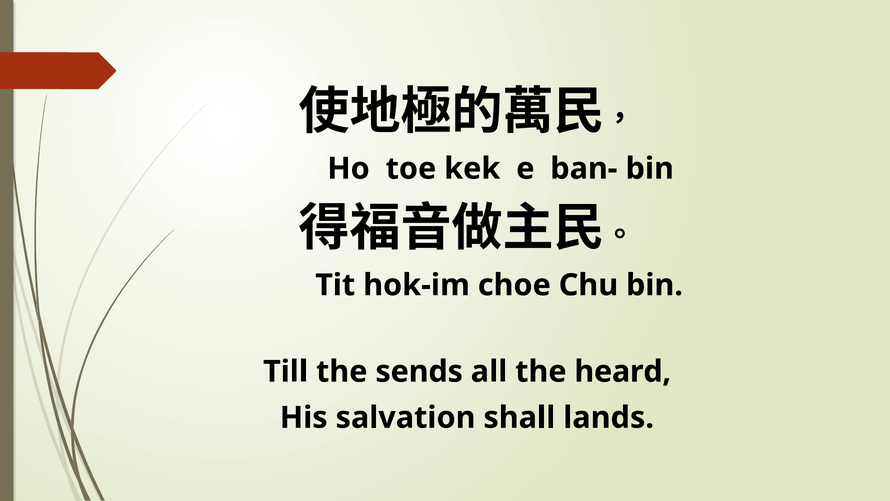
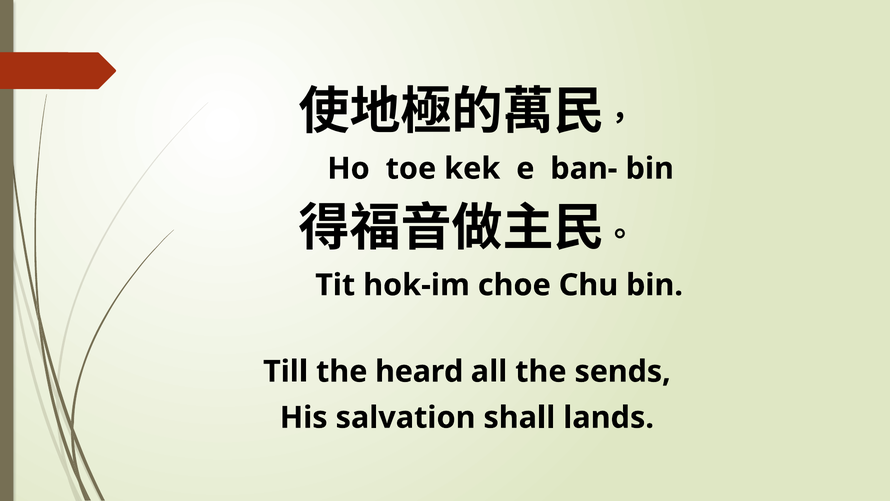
sends: sends -> heard
heard: heard -> sends
